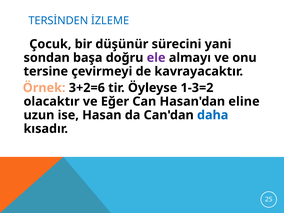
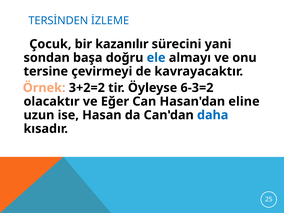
düşünür: düşünür -> kazanılır
ele colour: purple -> blue
3+2=6: 3+2=6 -> 3+2=2
1-3=2: 1-3=2 -> 6-3=2
